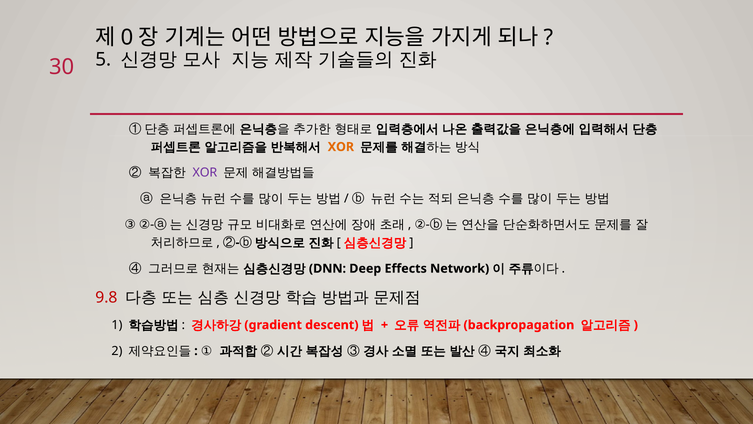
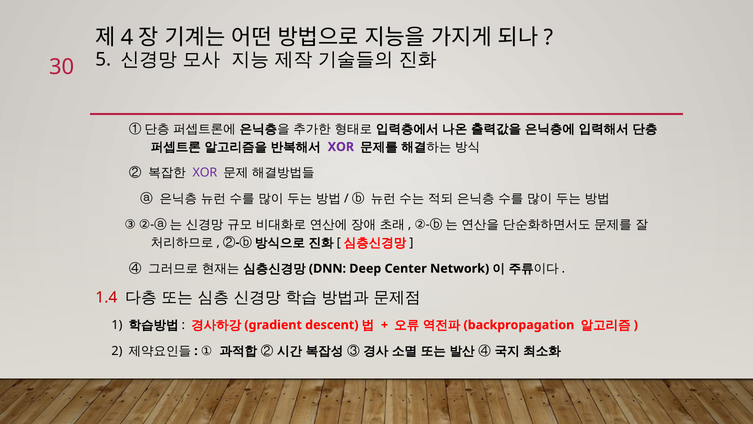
0: 0 -> 4
XOR at (341, 147) colour: orange -> purple
Effects: Effects -> Center
9.8: 9.8 -> 1.4
